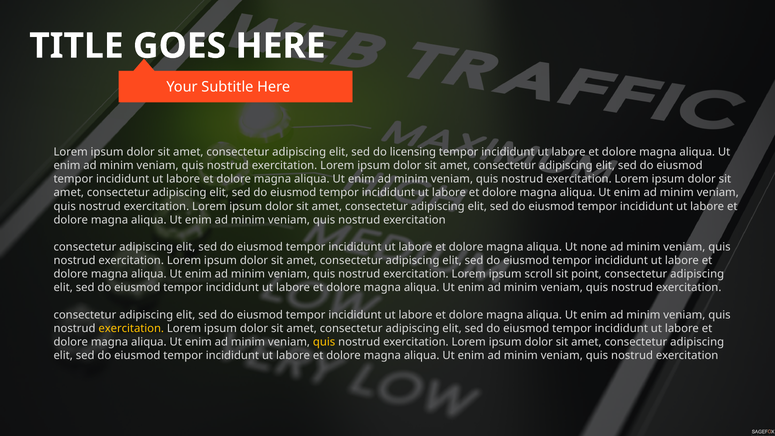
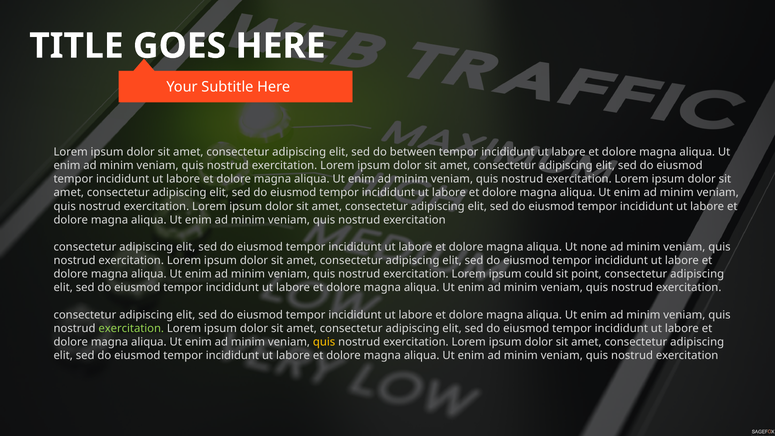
licensing: licensing -> between
scroll: scroll -> could
exercitation at (131, 328) colour: yellow -> light green
